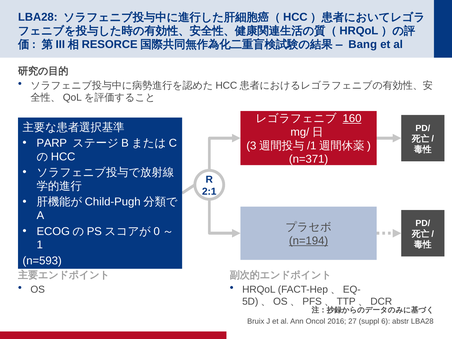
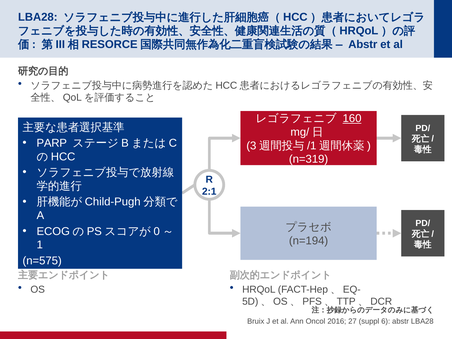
Bang at (363, 44): Bang -> Abstr
n=371: n=371 -> n=319
n=194 underline: present -> none
n=593: n=593 -> n=575
